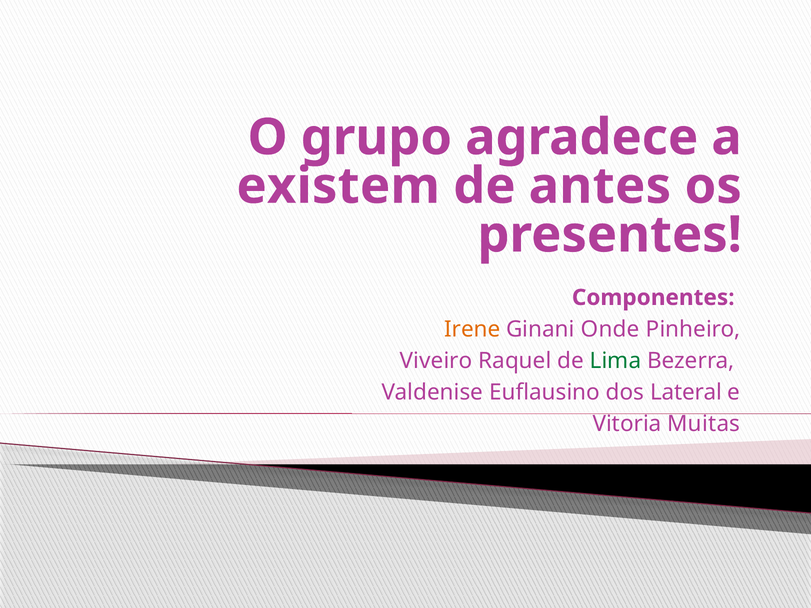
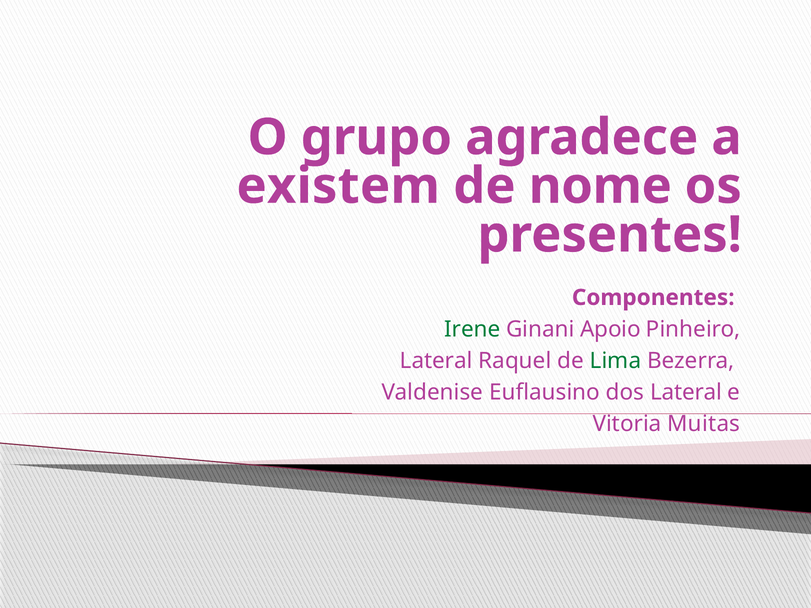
antes: antes -> nome
Irene colour: orange -> green
Onde: Onde -> Apoio
Viveiro at (436, 361): Viveiro -> Lateral
